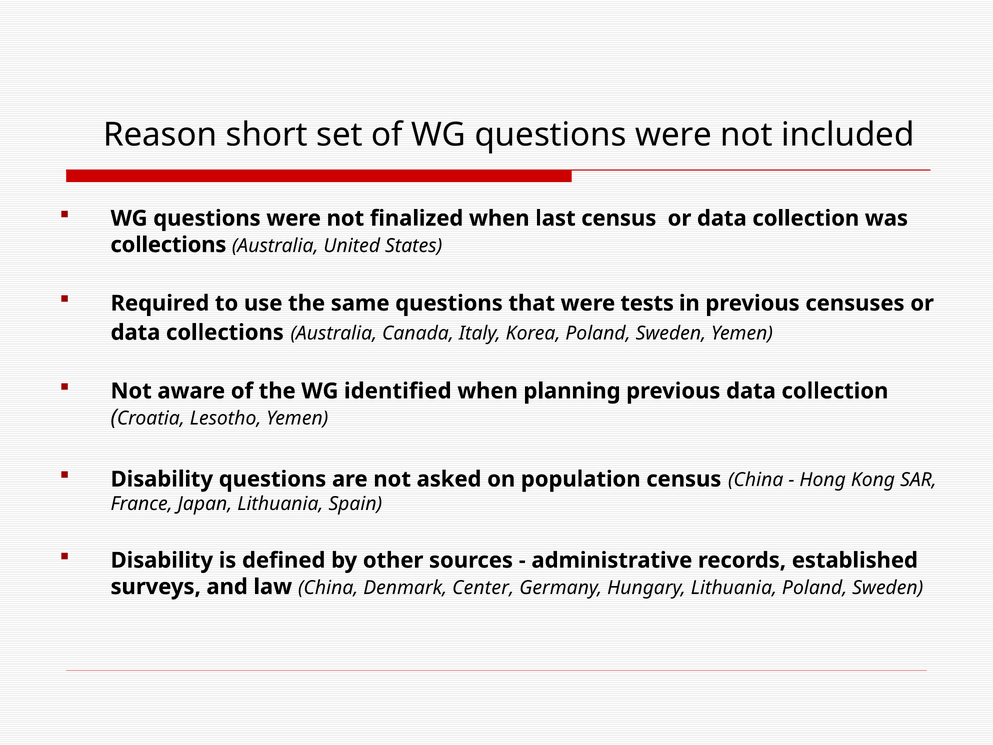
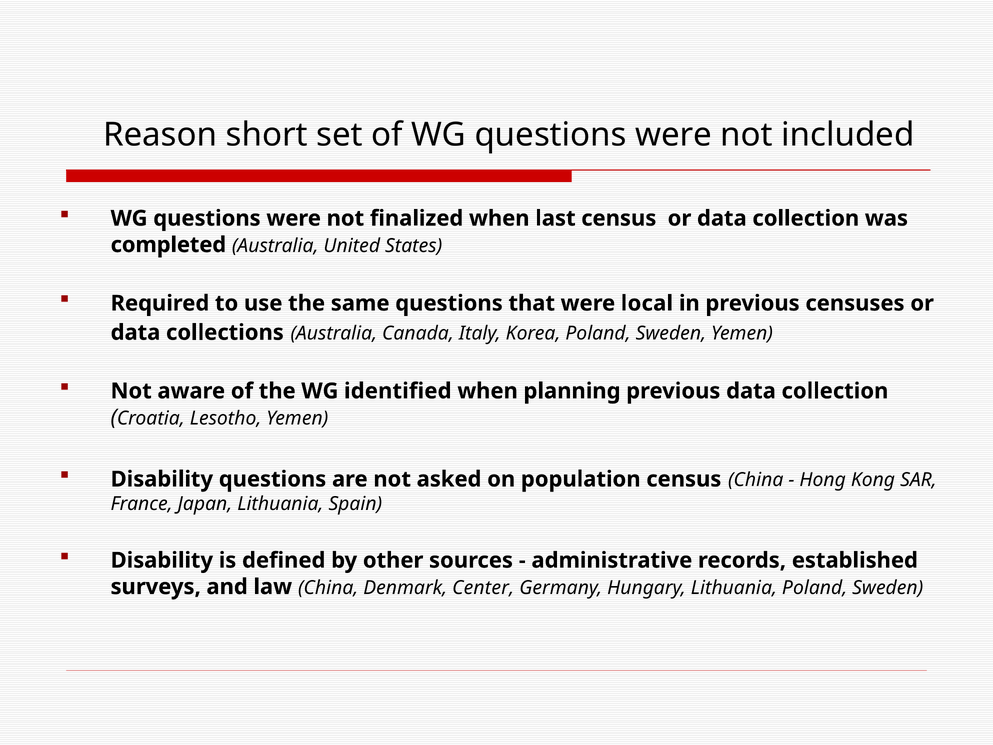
collections at (168, 245): collections -> completed
tests: tests -> local
